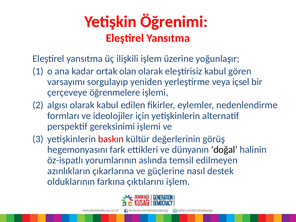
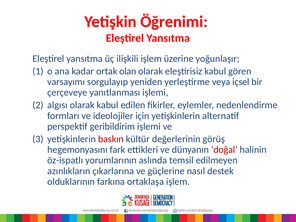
öğrenmelere: öğrenmelere -> yanıtlanması
gereksinimi: gereksinimi -> geribildirim
doğal colour: black -> red
çıktılarını: çıktılarını -> ortaklaşa
